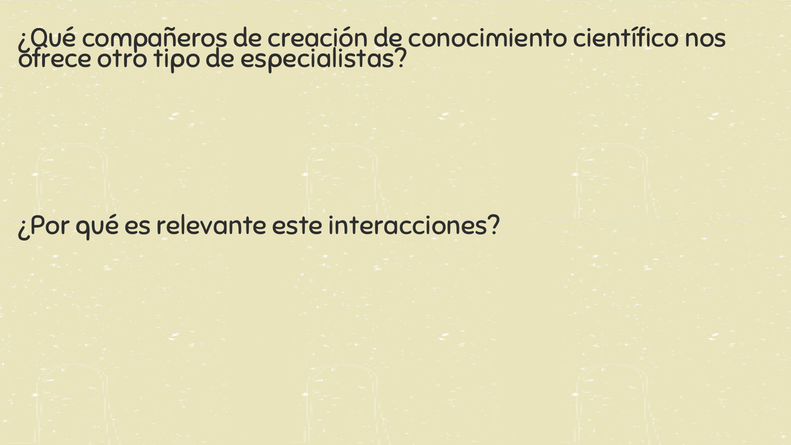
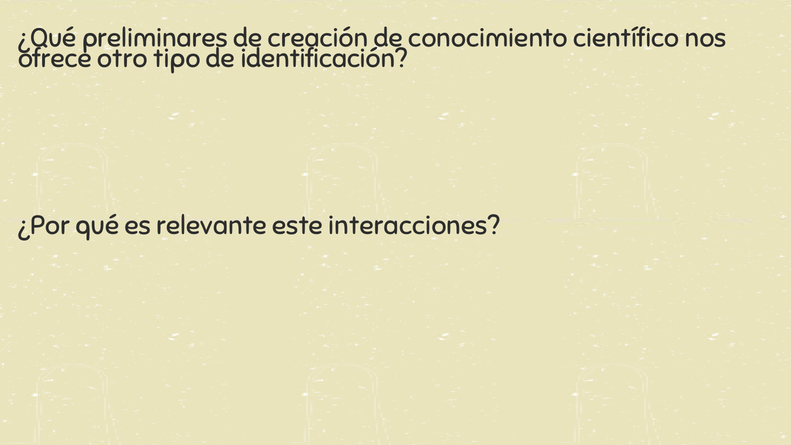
compañeros: compañeros -> preliminares
especialistas: especialistas -> identificación
